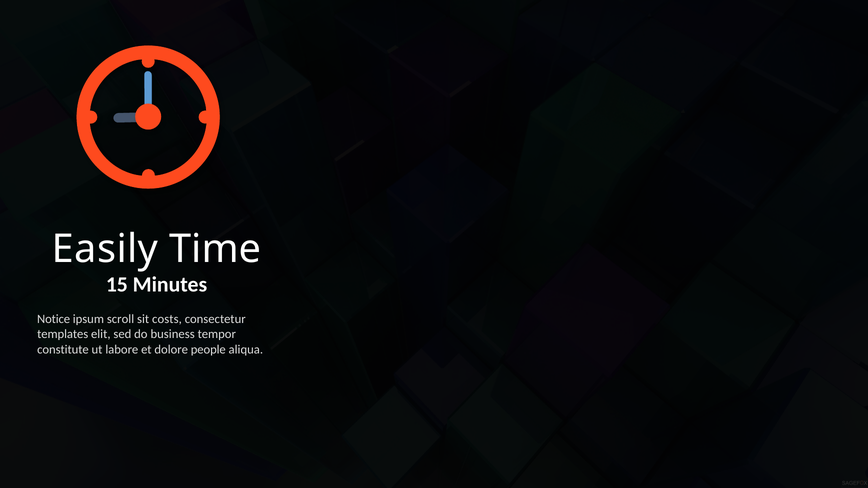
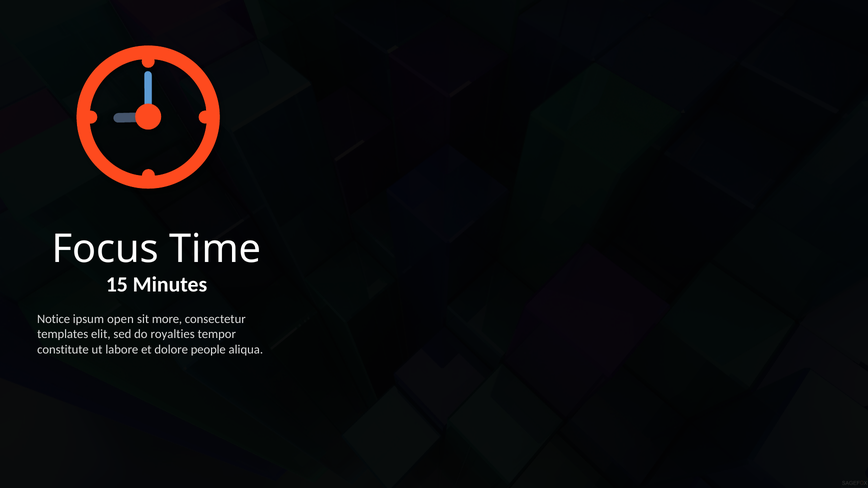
Easily: Easily -> Focus
scroll: scroll -> open
costs: costs -> more
business: business -> royalties
